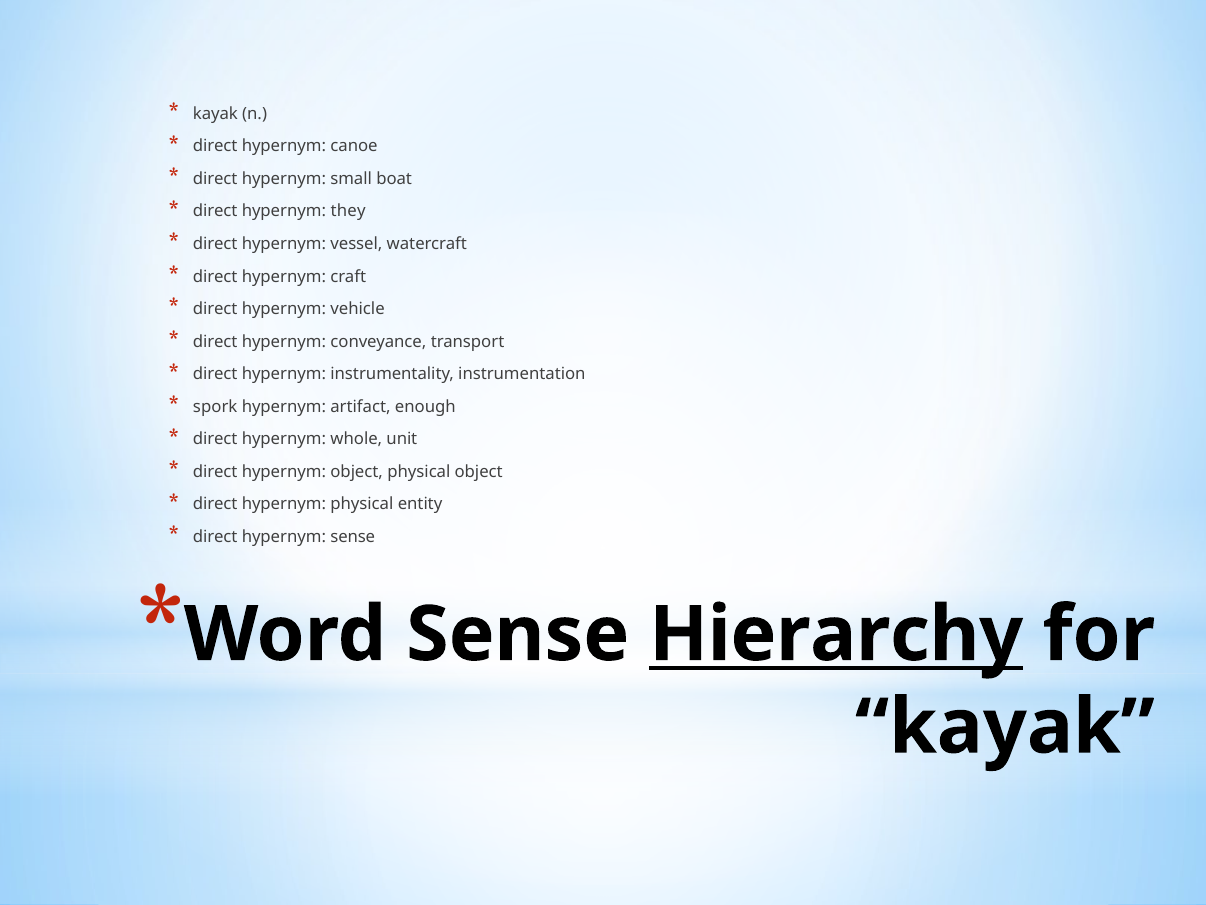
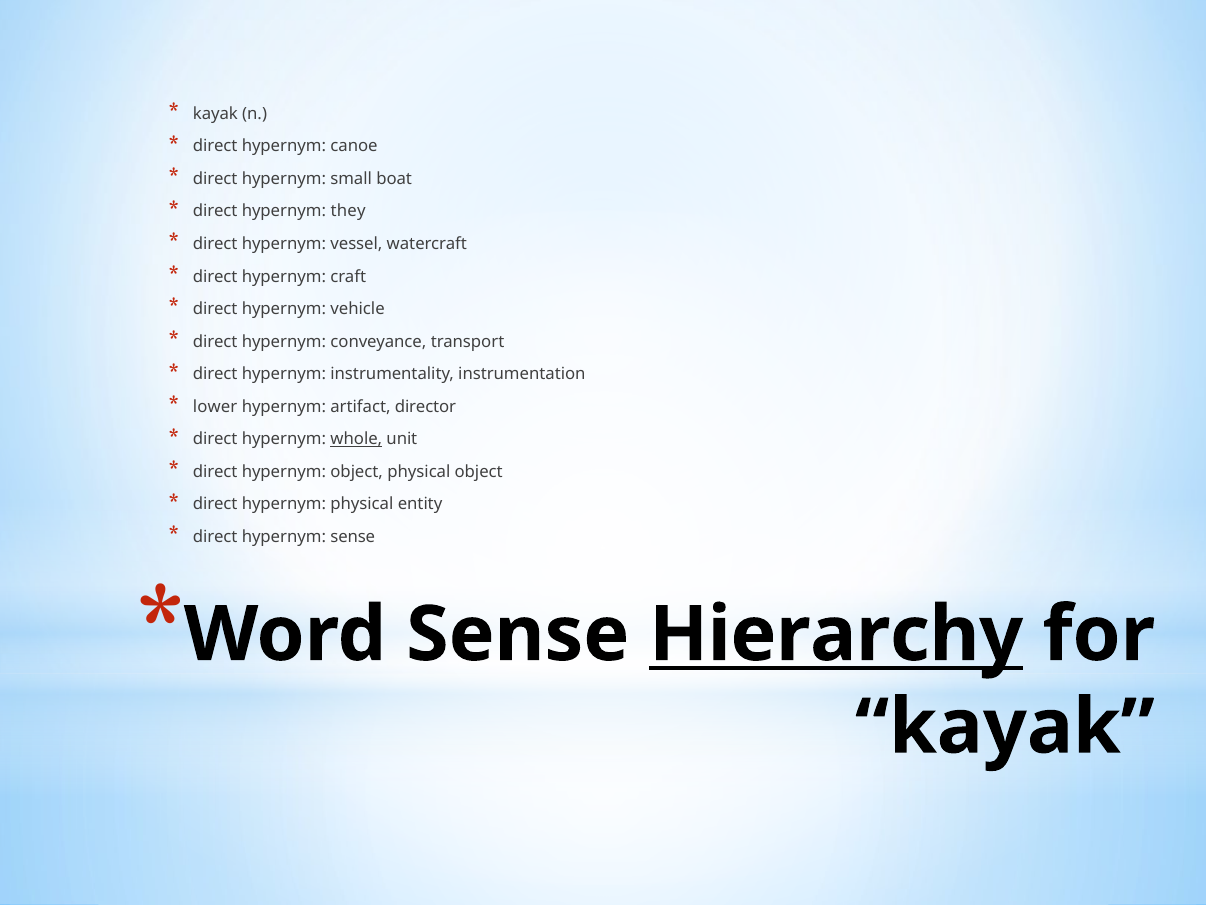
spork: spork -> lower
enough: enough -> director
whole underline: none -> present
